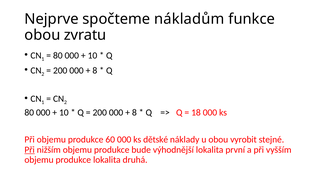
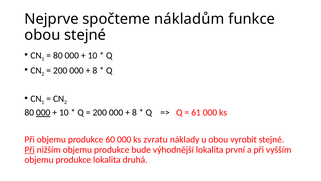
obou zvratu: zvratu -> stejné
000 at (43, 112) underline: none -> present
18: 18 -> 61
dětské: dětské -> zvratu
